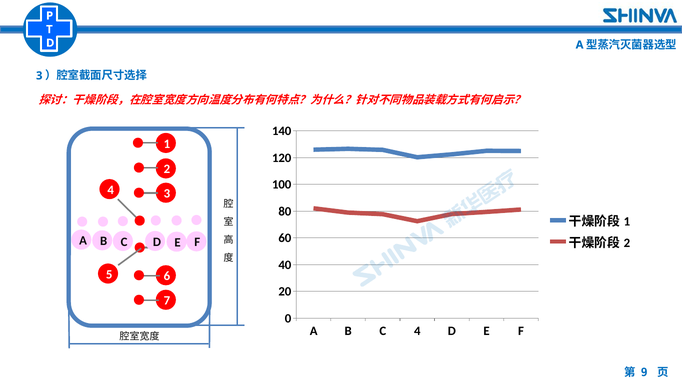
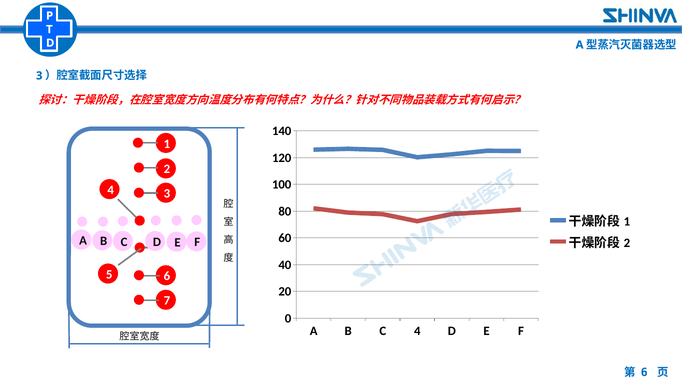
9 at (644, 373): 9 -> 6
